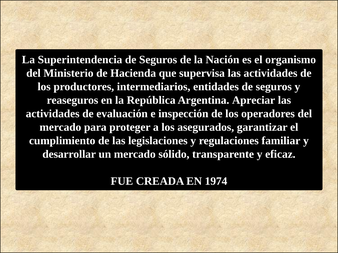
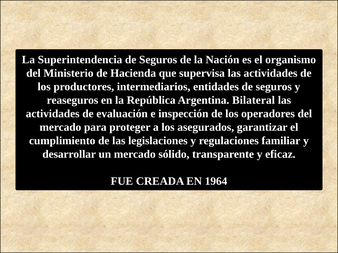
Apreciar: Apreciar -> Bilateral
1974: 1974 -> 1964
